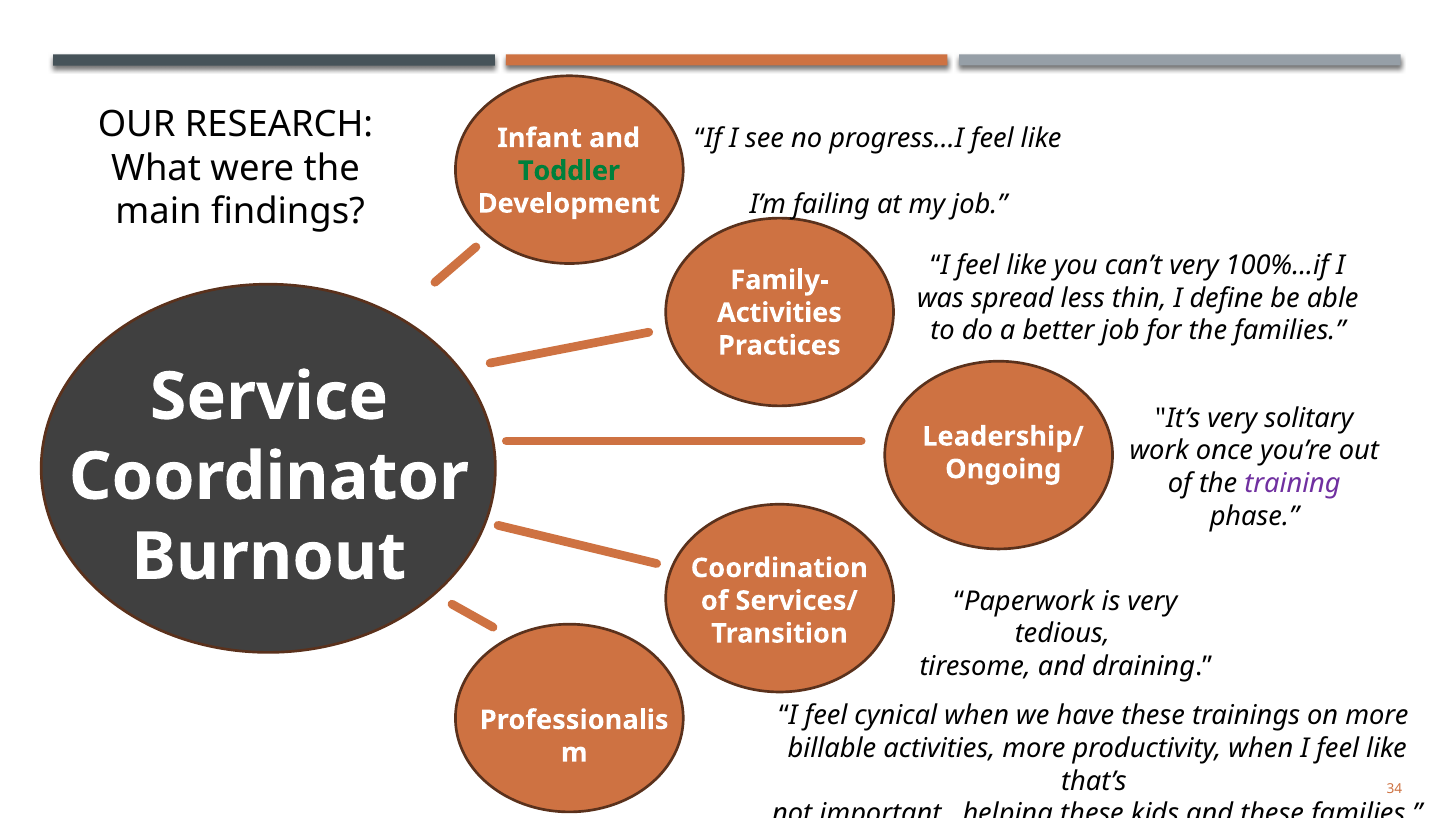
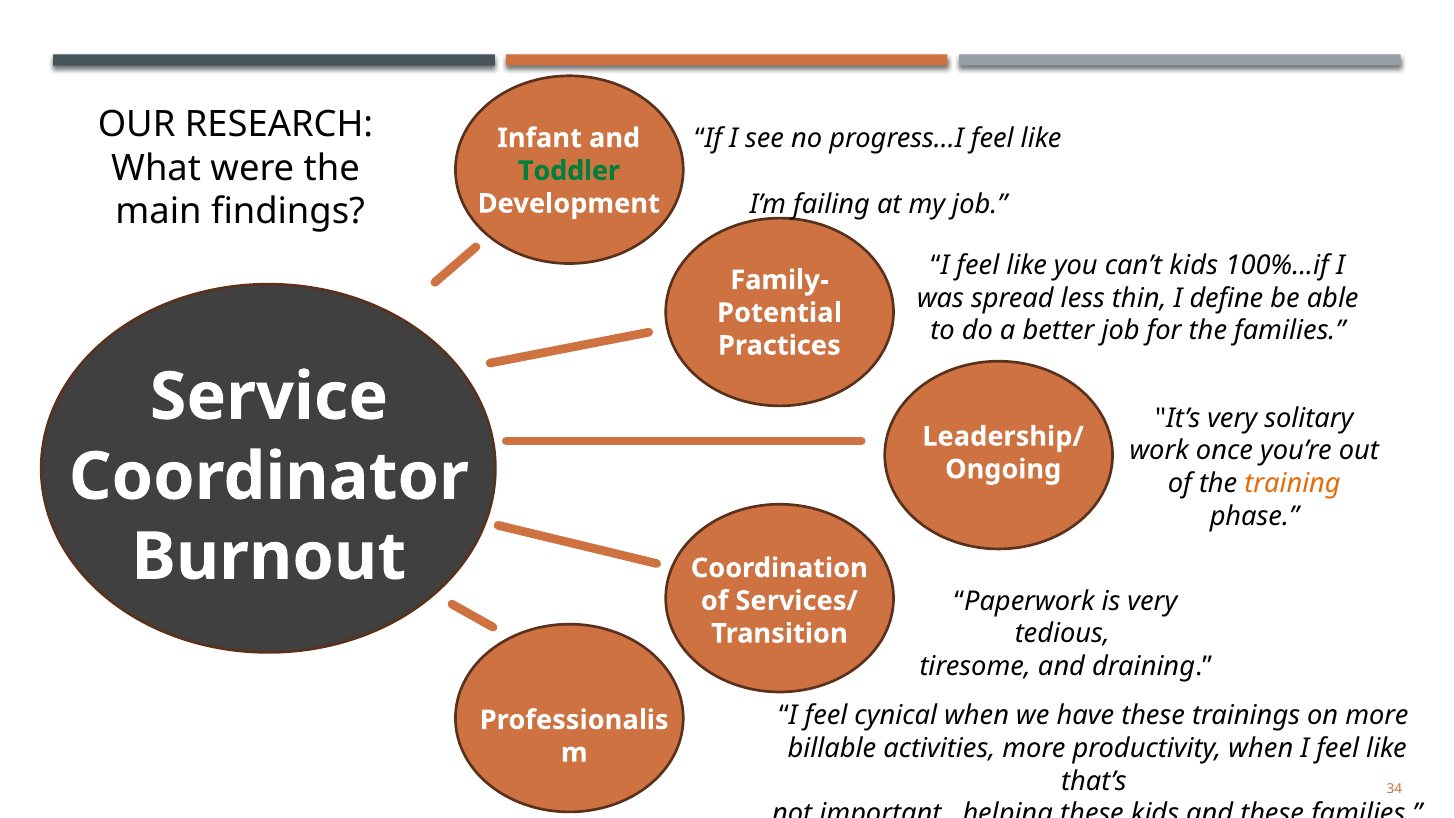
can’t very: very -> kids
Activities at (779, 313): Activities -> Potential
training colour: purple -> orange
